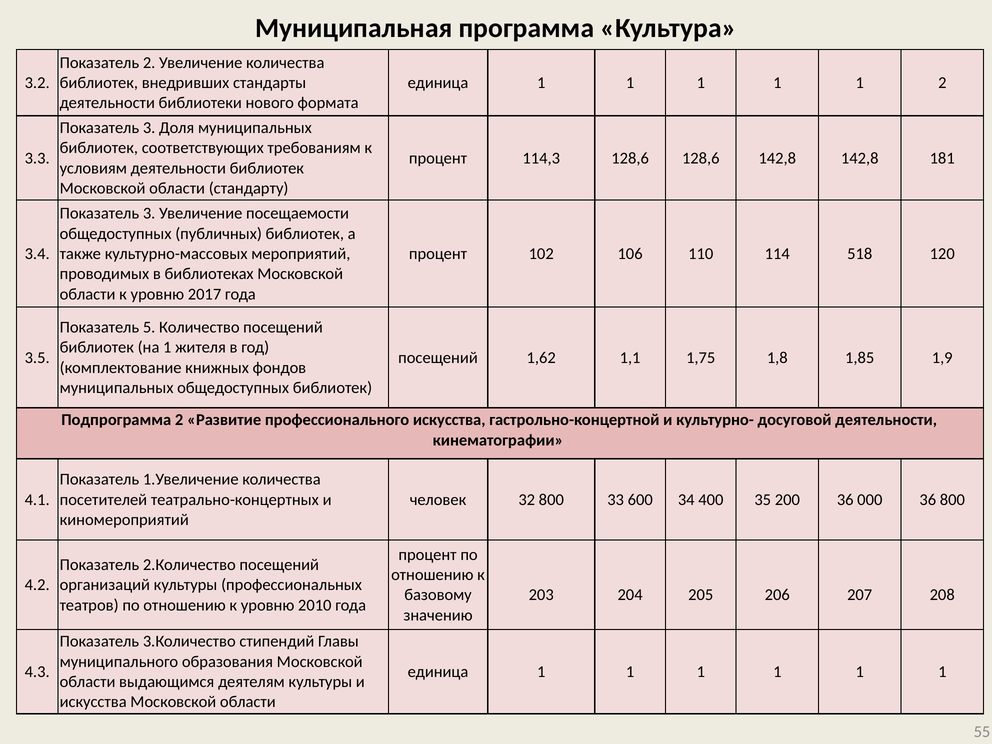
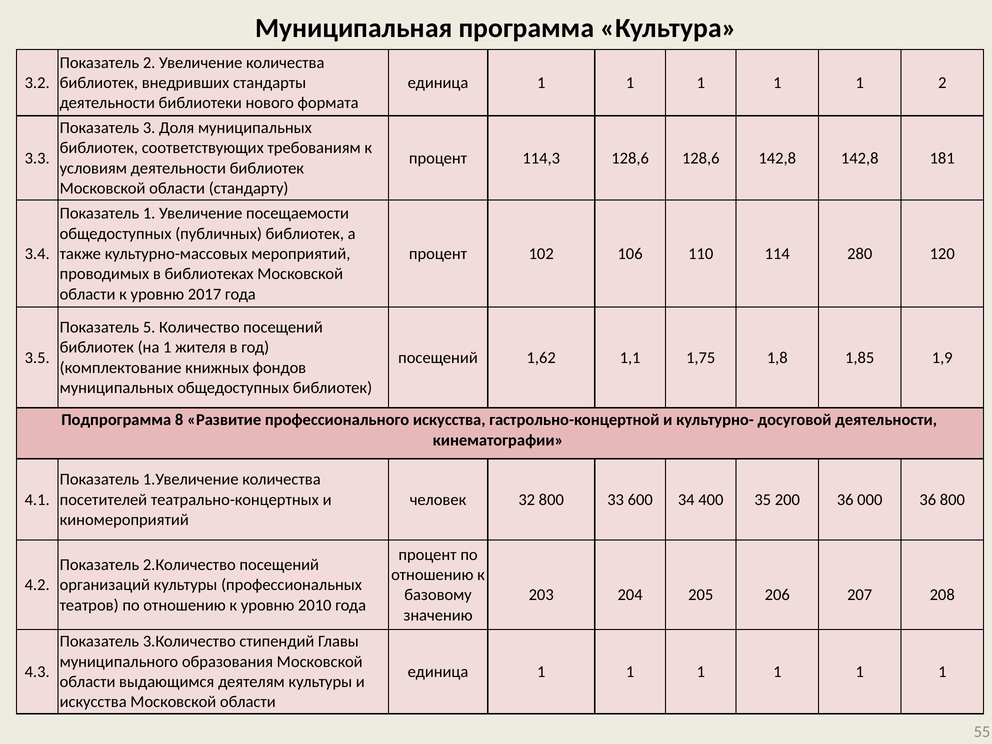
3 at (149, 213): 3 -> 1
518: 518 -> 280
Подпрограмма 2: 2 -> 8
